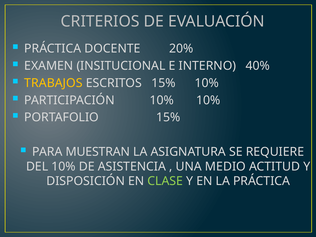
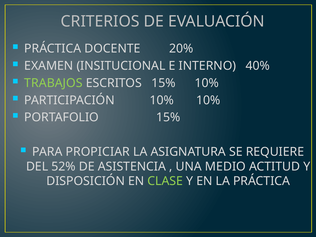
TRABAJOS colour: yellow -> light green
MUESTRAN: MUESTRAN -> PROPICIAR
DEL 10%: 10% -> 52%
